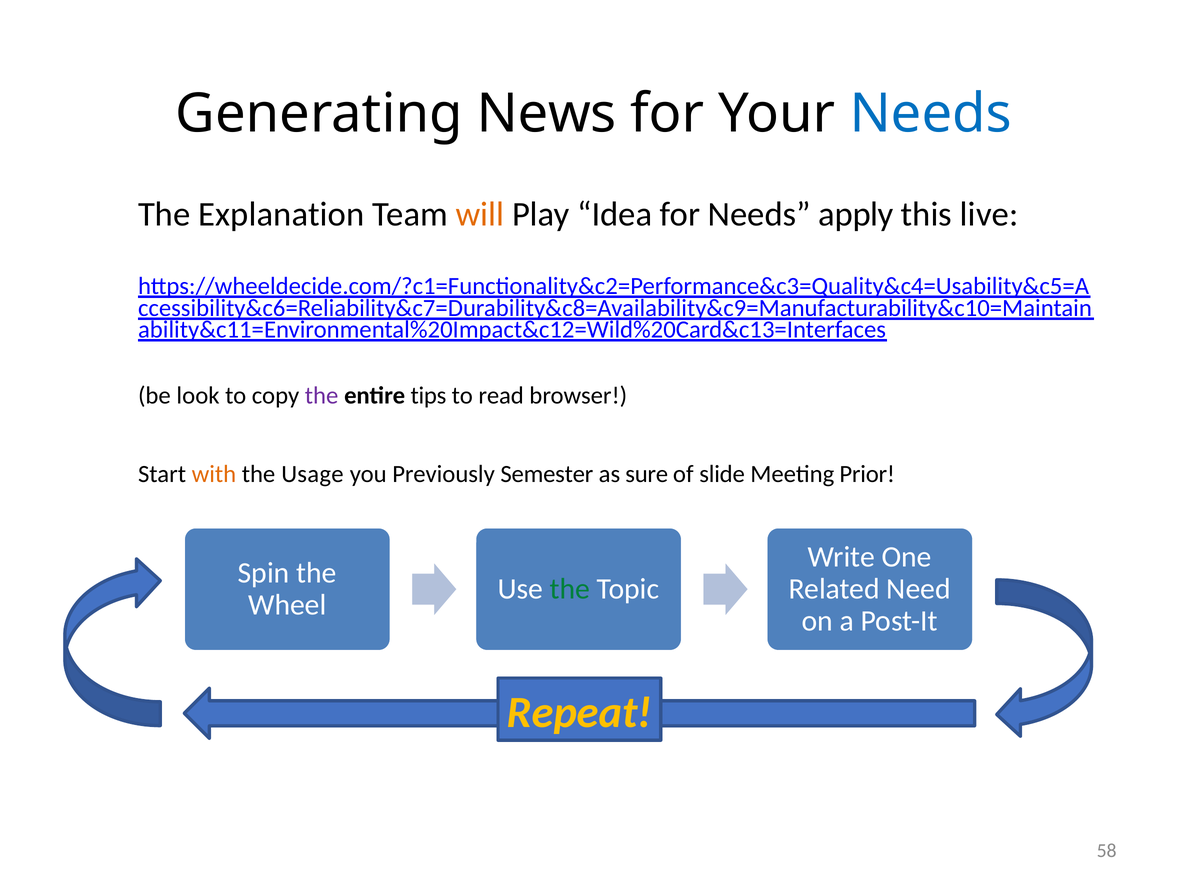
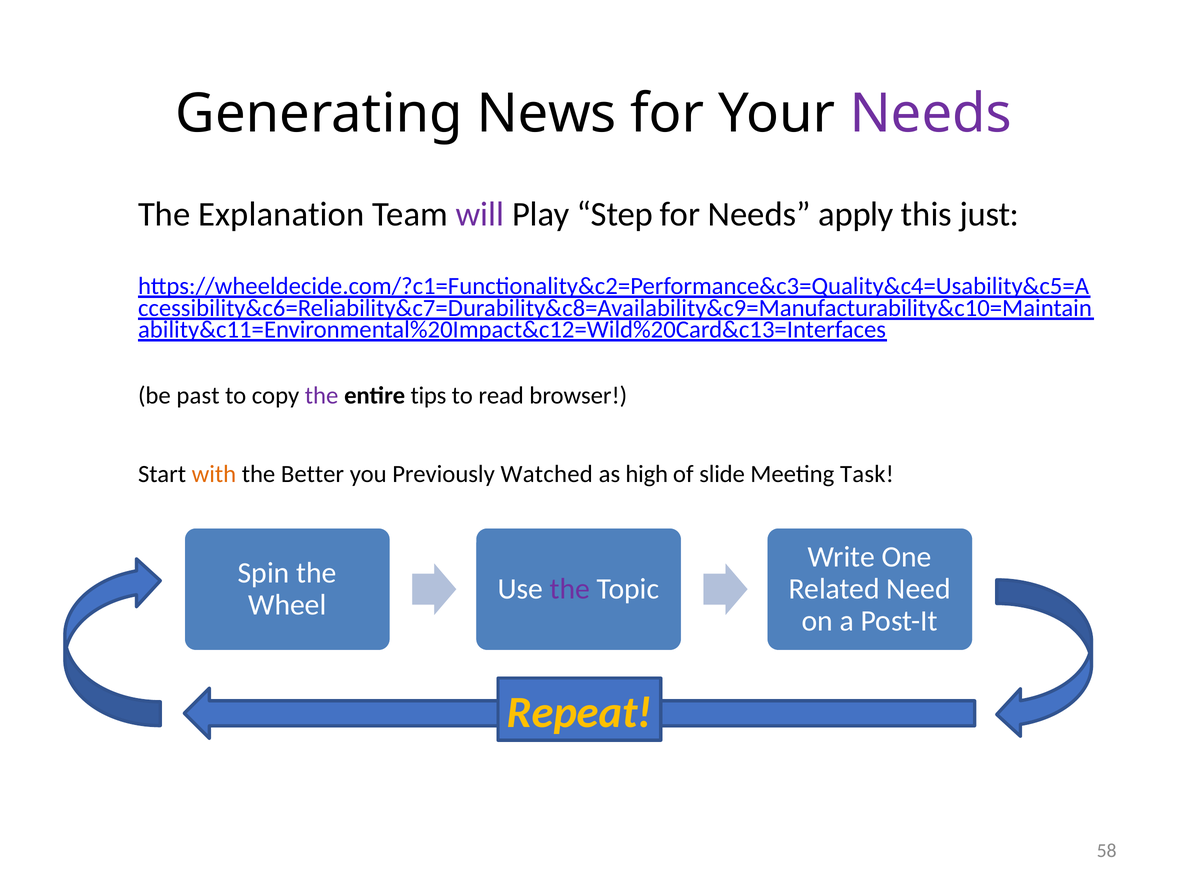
Needs at (931, 114) colour: blue -> purple
will colour: orange -> purple
Idea: Idea -> Step
live: live -> just
look: look -> past
Usage: Usage -> Better
Semester: Semester -> Watched
sure: sure -> high
Prior: Prior -> Task
the at (570, 589) colour: green -> purple
